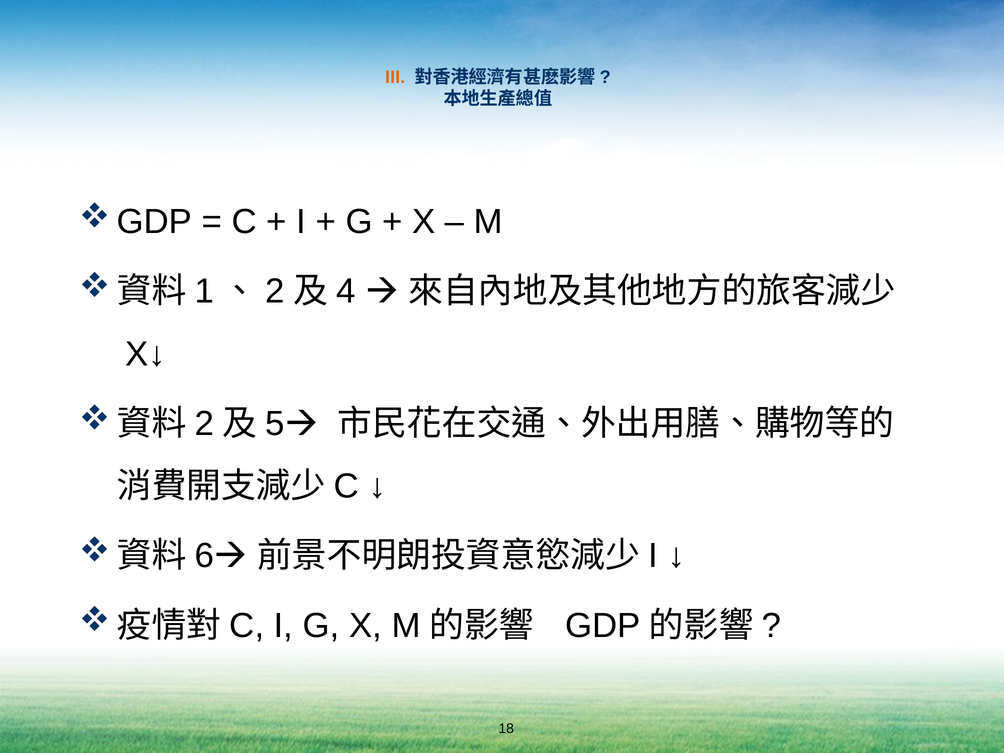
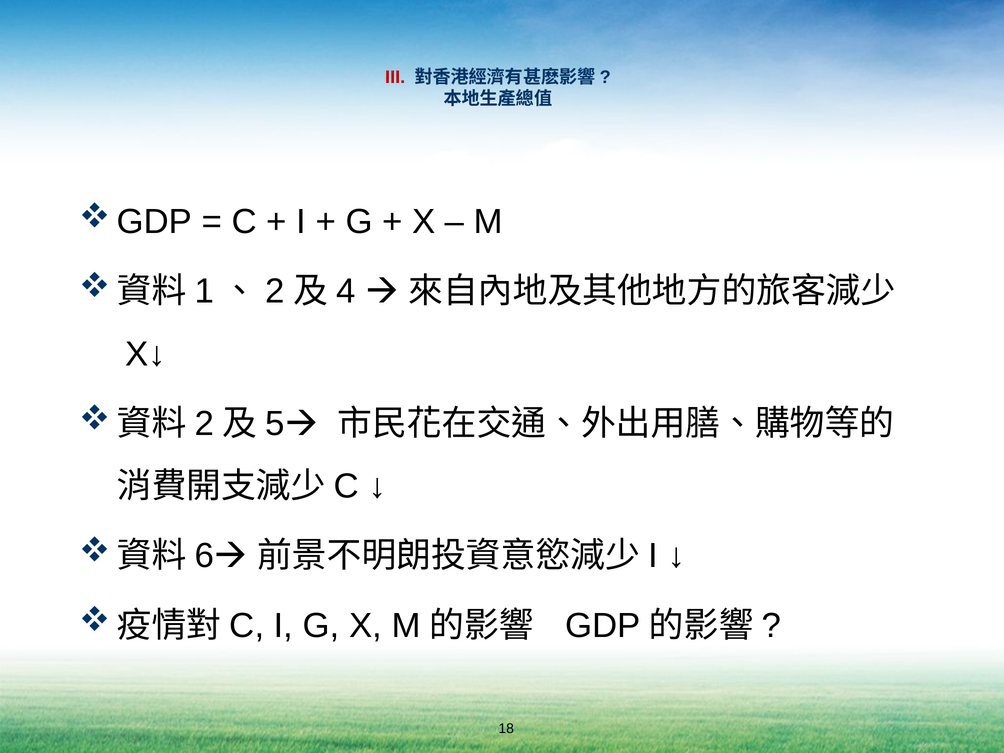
III colour: orange -> red
